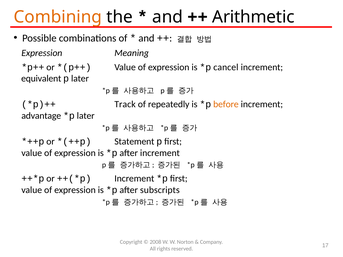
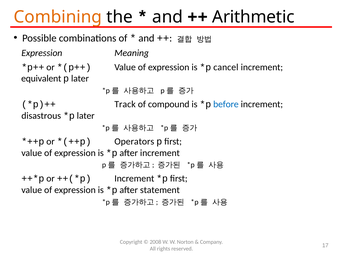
repeatedly: repeatedly -> compound
before colour: orange -> blue
advantage: advantage -> disastrous
Statement: Statement -> Operators
subscripts: subscripts -> statement
